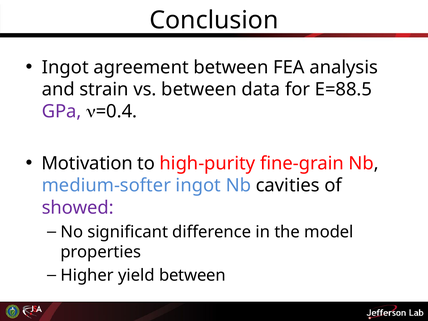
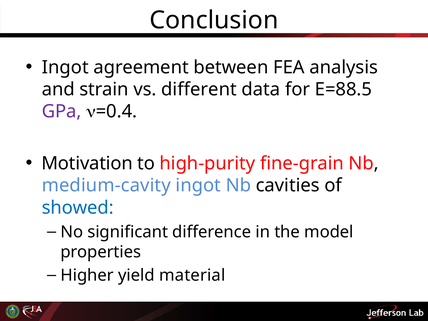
vs between: between -> different
medium-softer: medium-softer -> medium-cavity
showed colour: purple -> blue
yield between: between -> material
